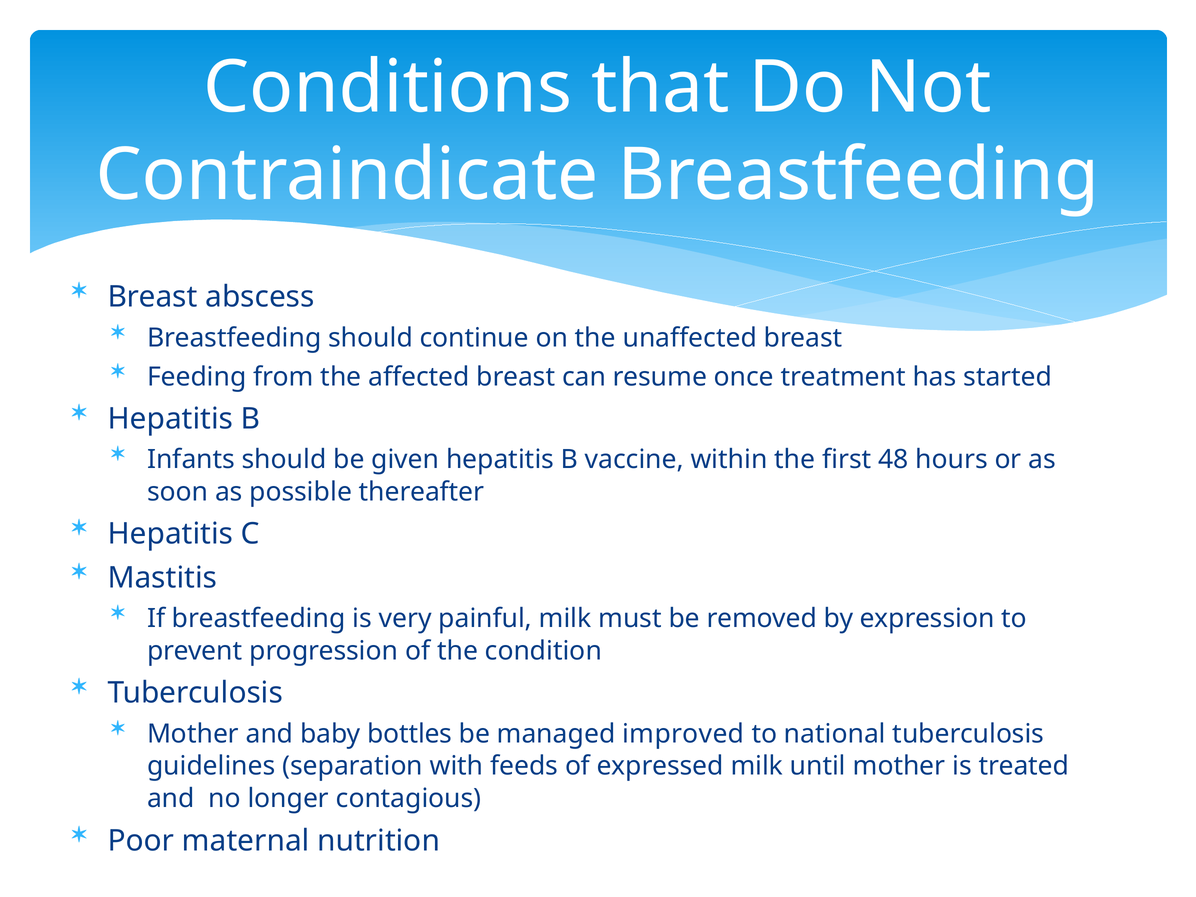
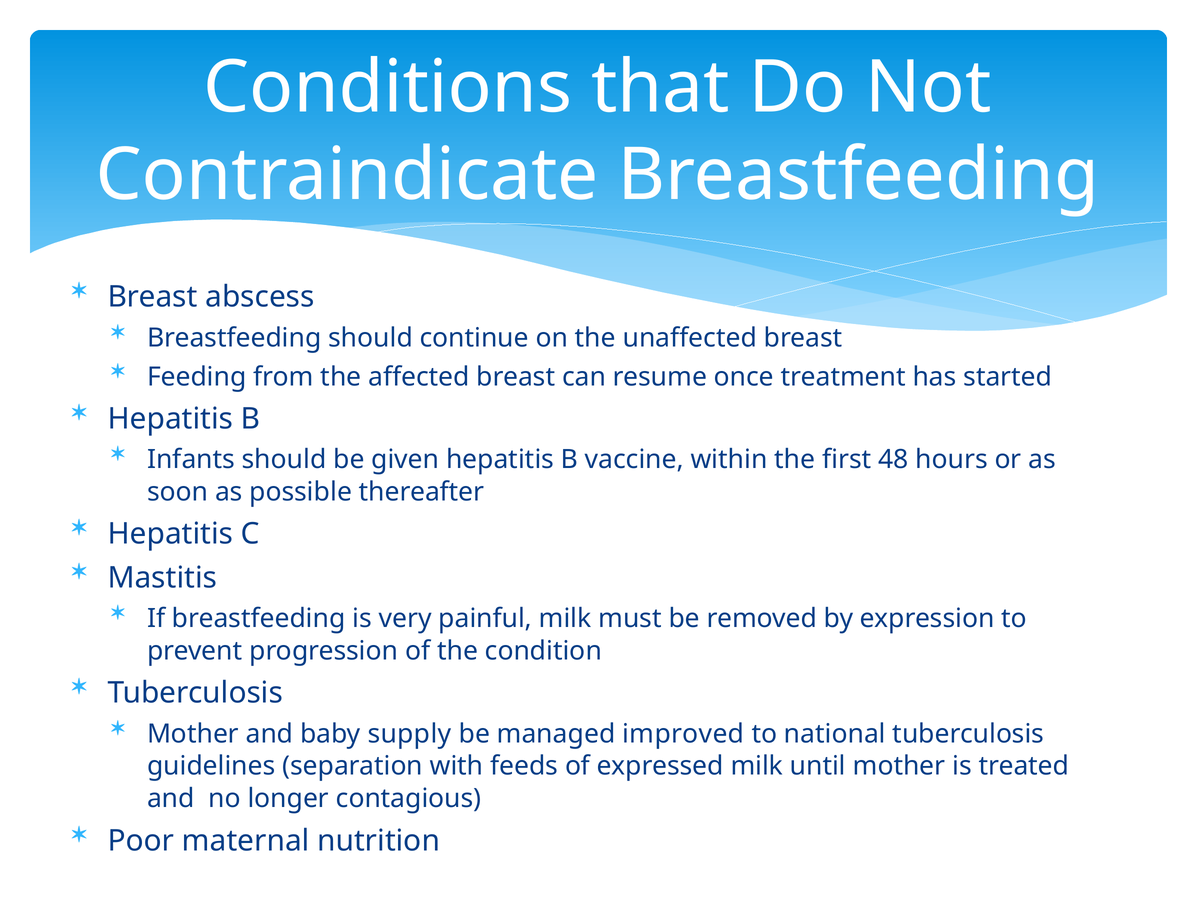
bottles: bottles -> supply
